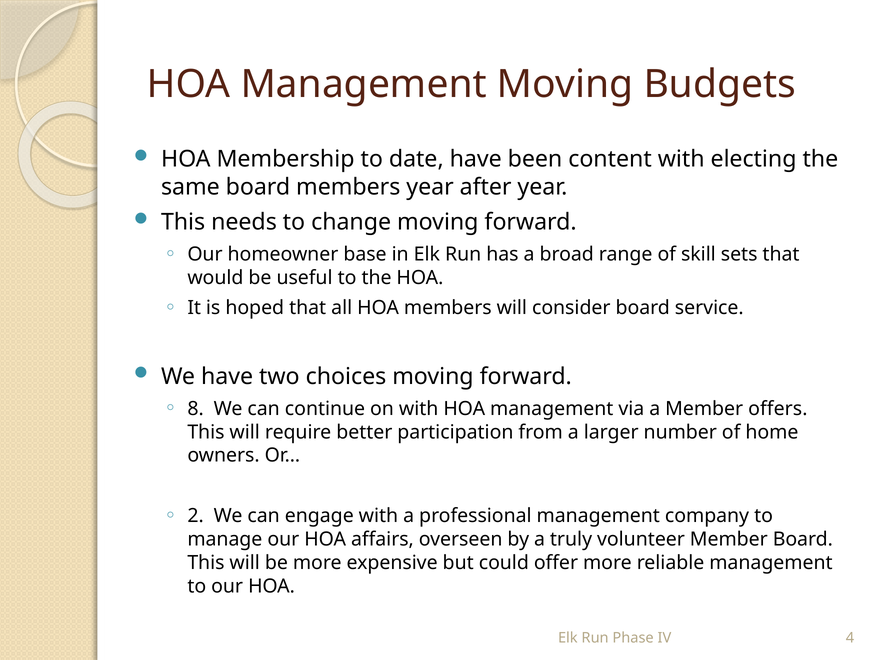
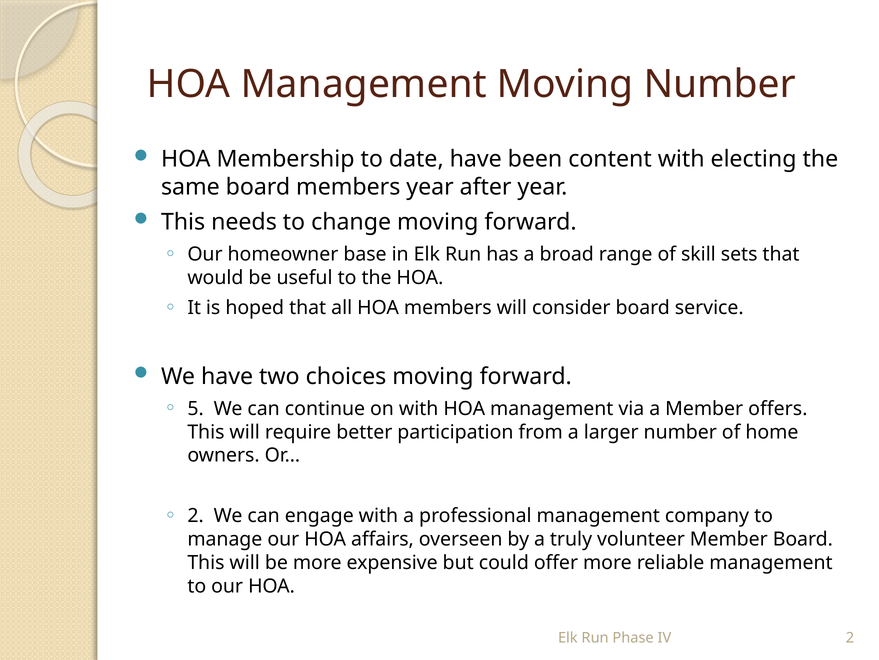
Moving Budgets: Budgets -> Number
8: 8 -> 5
IV 4: 4 -> 2
